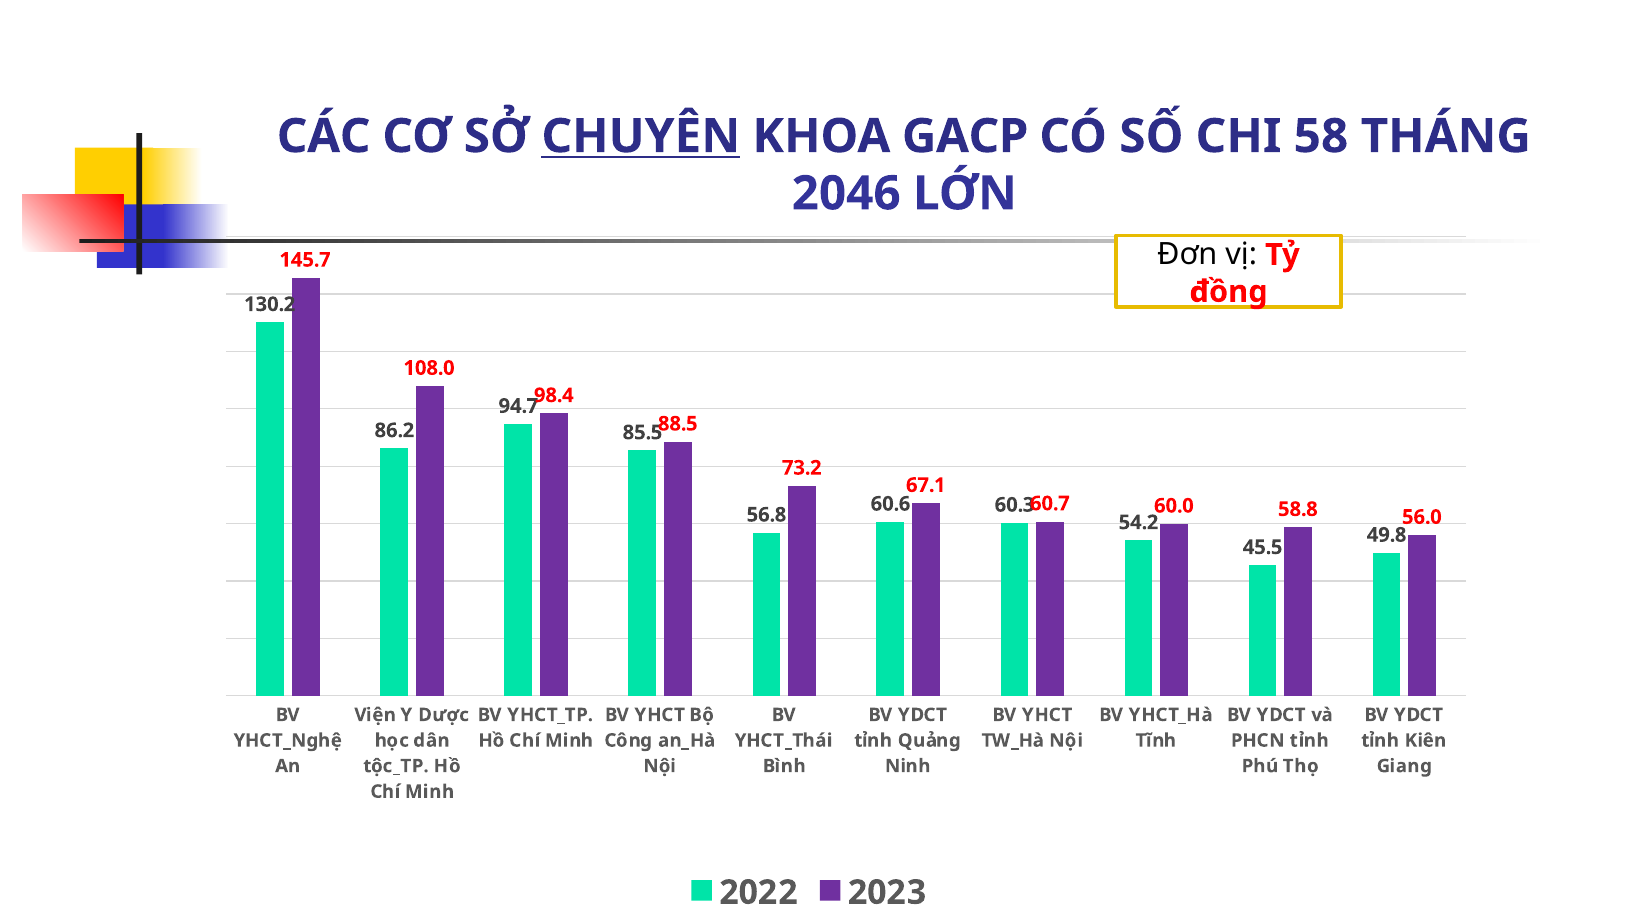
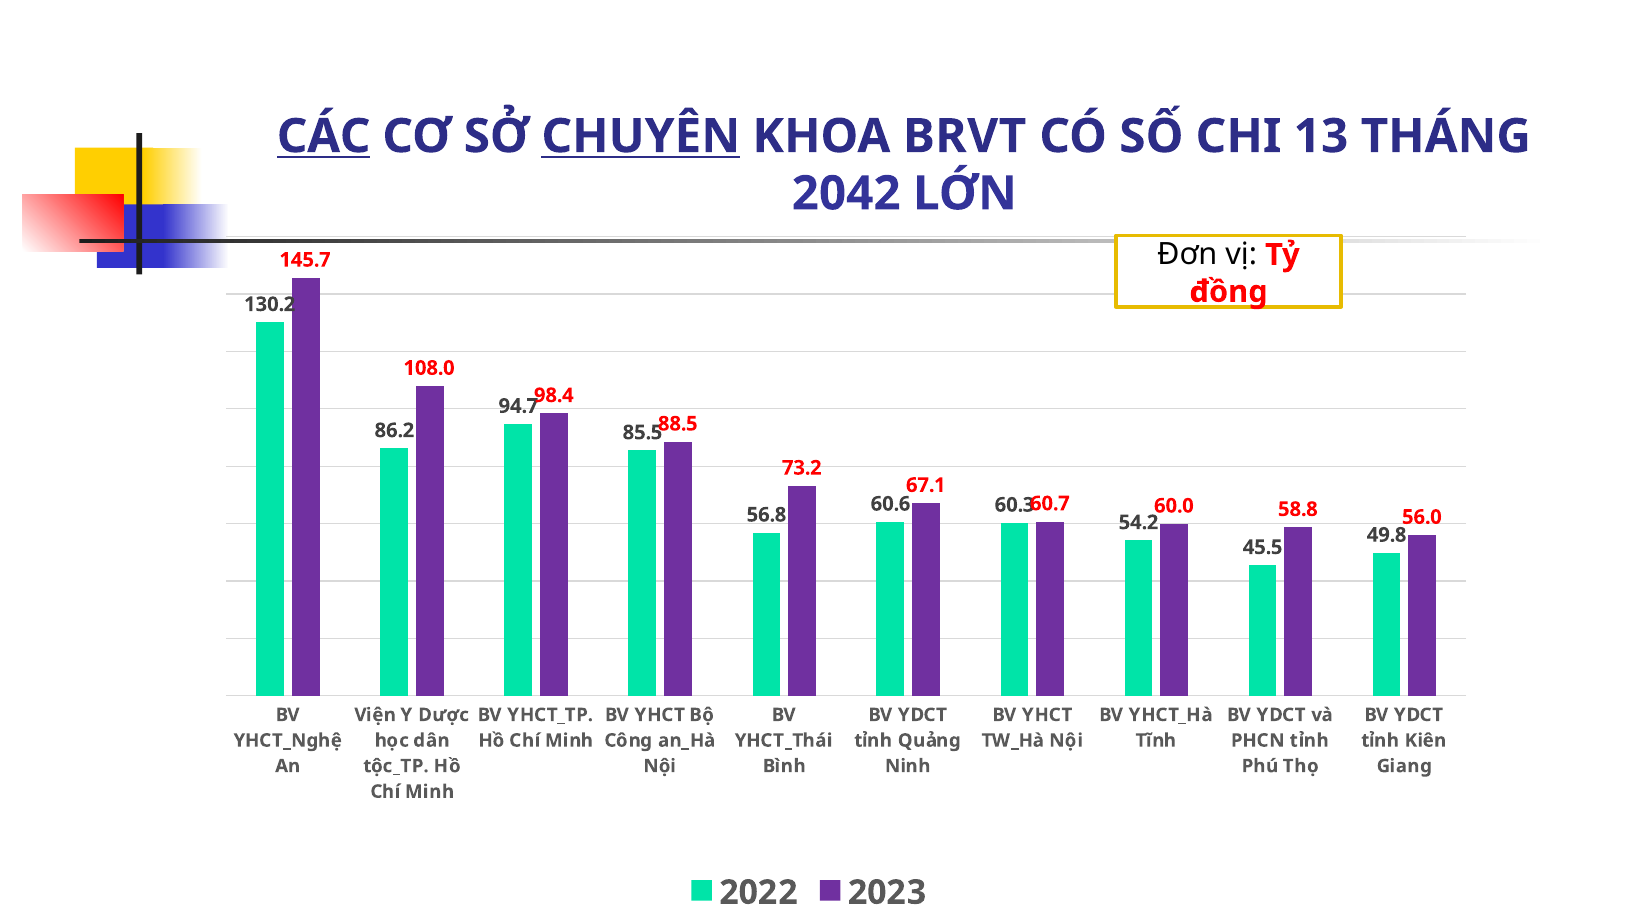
CÁC underline: none -> present
GACP: GACP -> BRVT
58: 58 -> 13
2046: 2046 -> 2042
